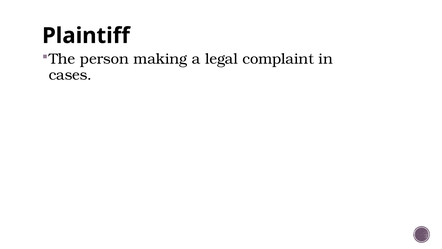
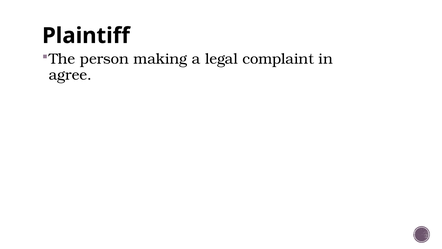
cases: cases -> agree
